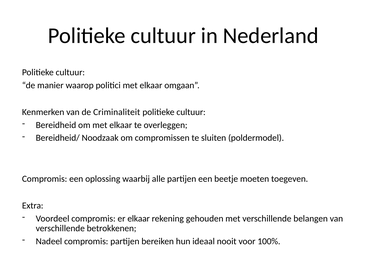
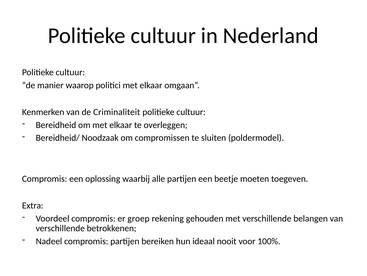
er elkaar: elkaar -> groep
